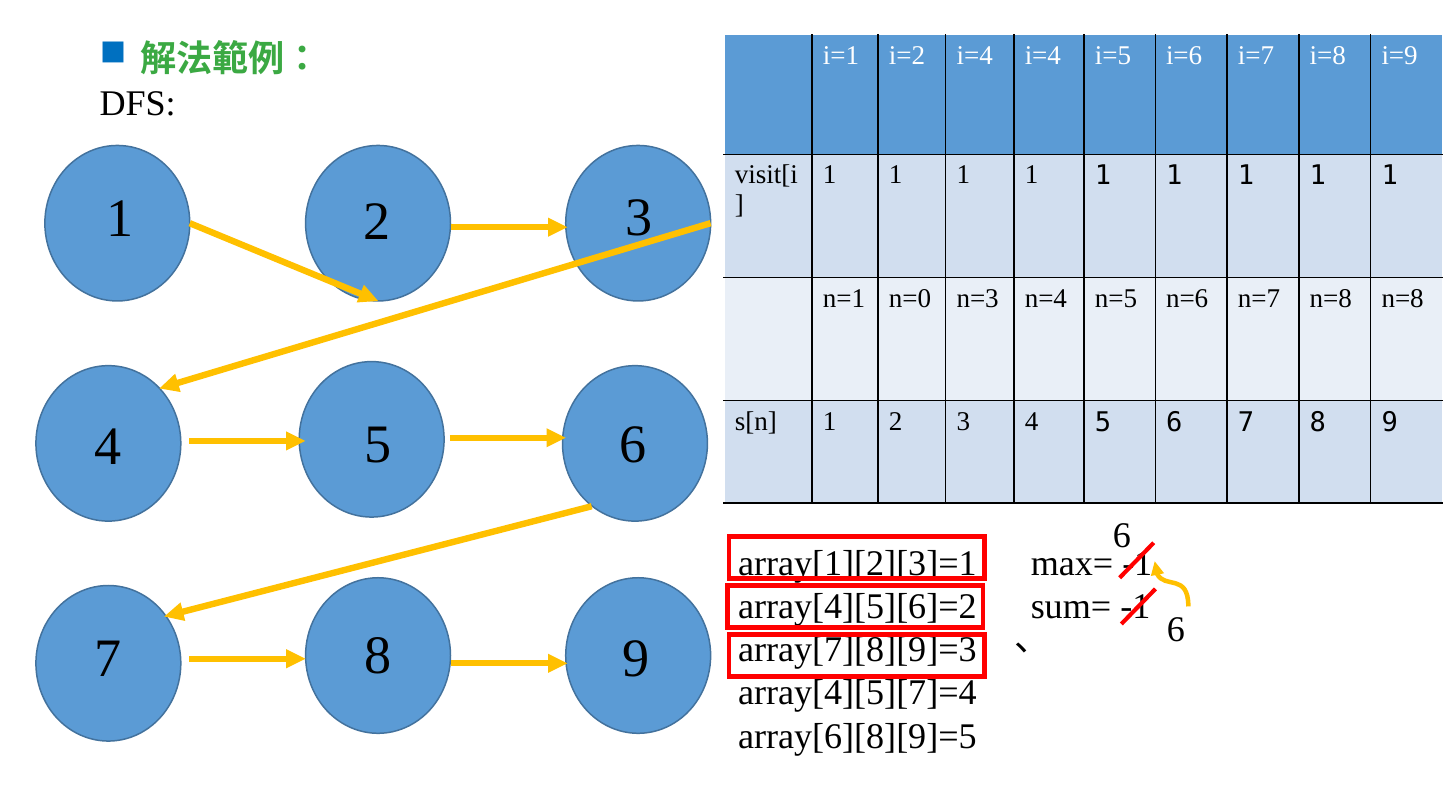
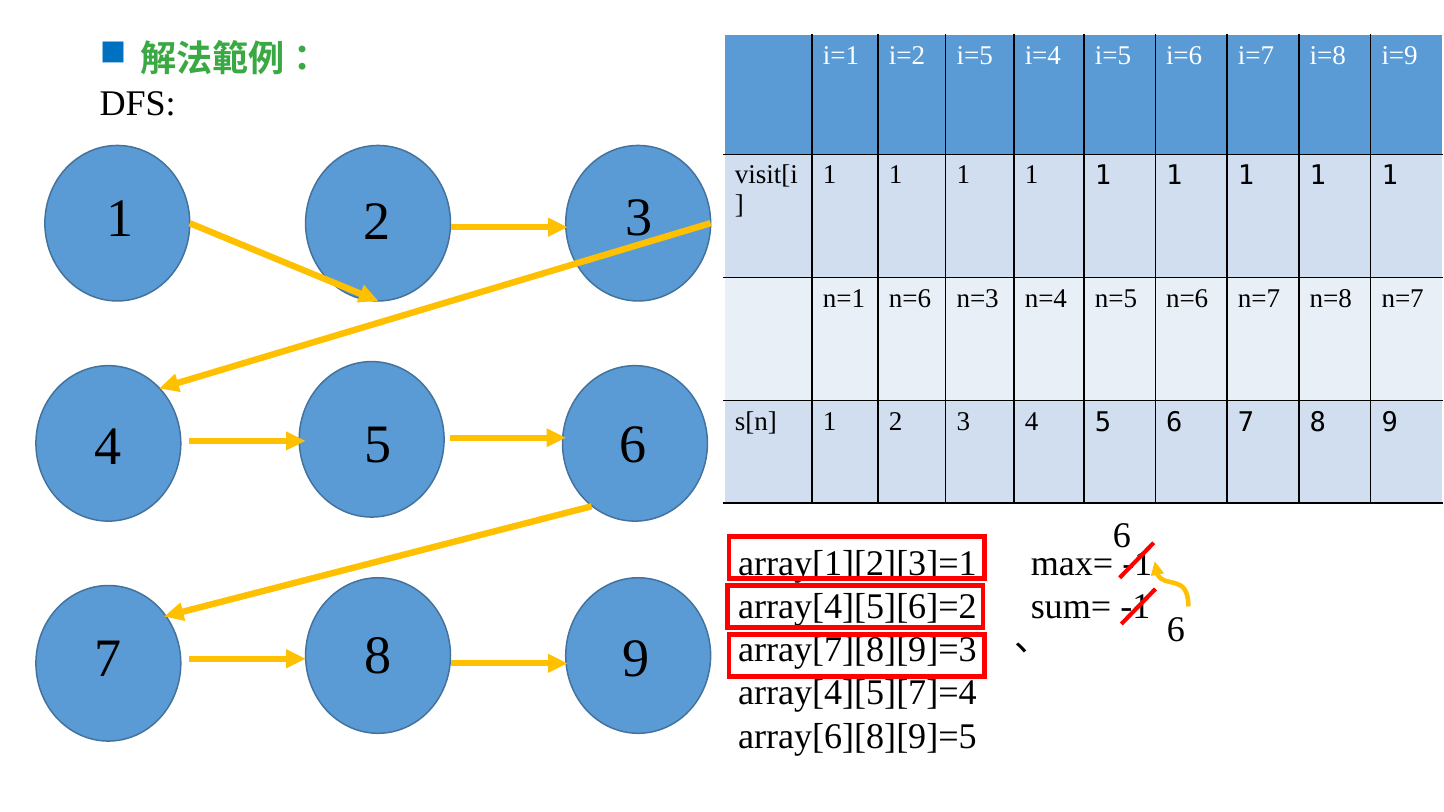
i=2 i=4: i=4 -> i=5
n=1 n=0: n=0 -> n=6
n=8 n=8: n=8 -> n=7
